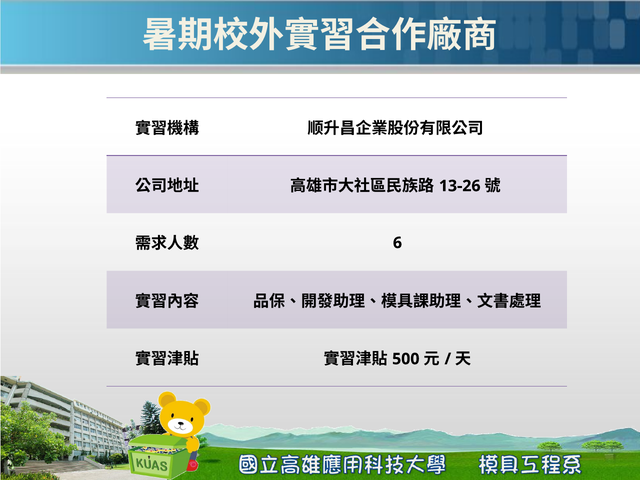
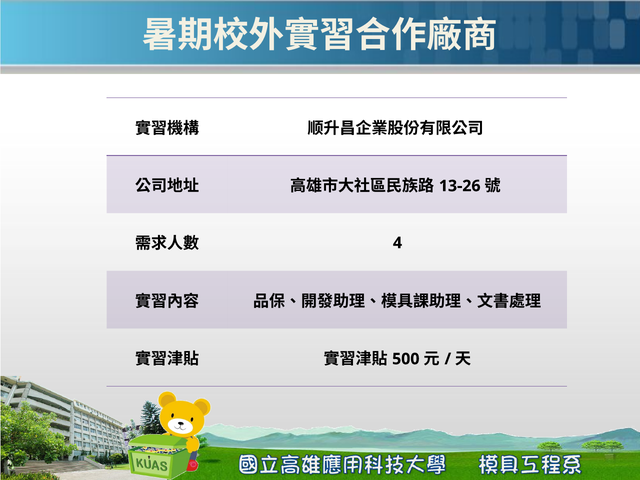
6: 6 -> 4
